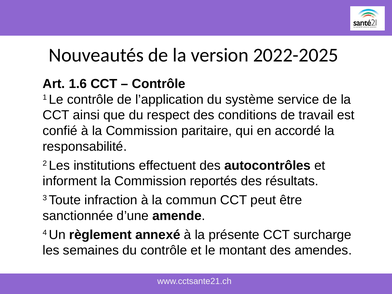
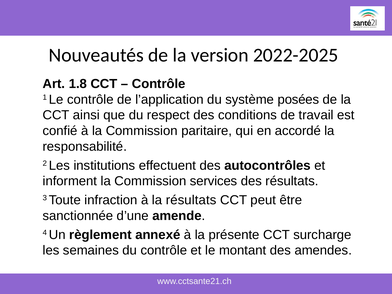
1.6: 1.6 -> 1.8
service: service -> posées
reportés: reportés -> services
la commun: commun -> résultats
